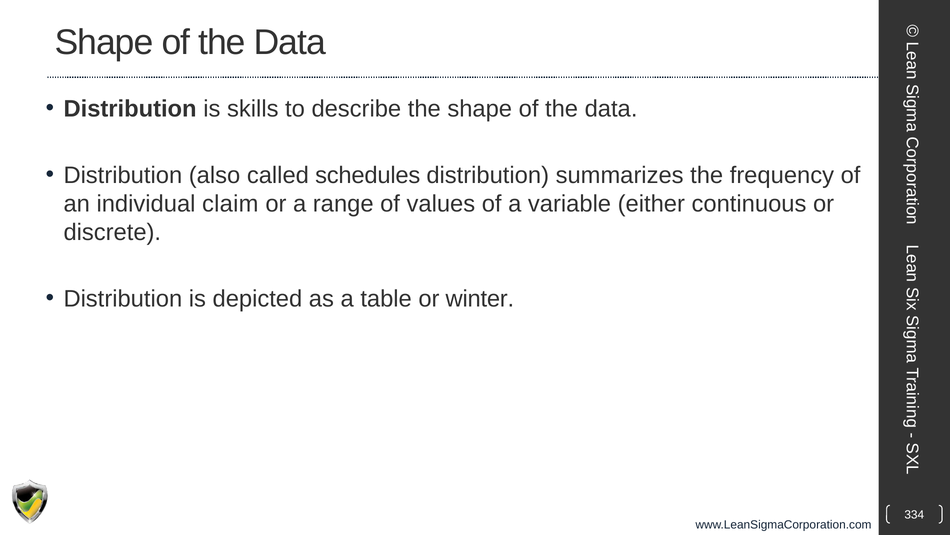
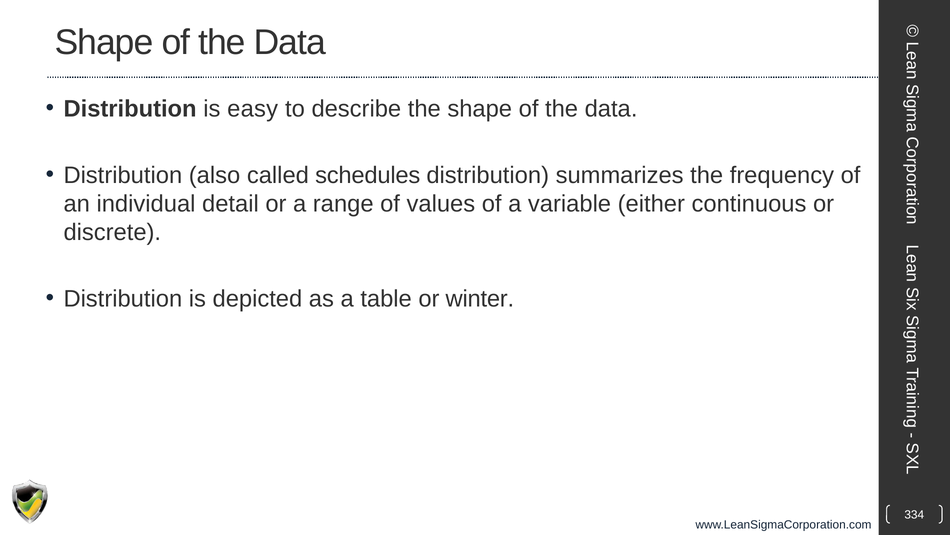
skills: skills -> easy
claim: claim -> detail
